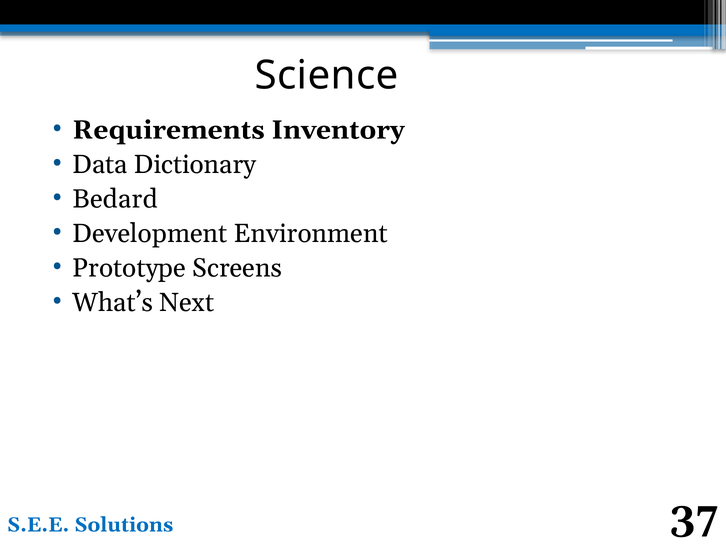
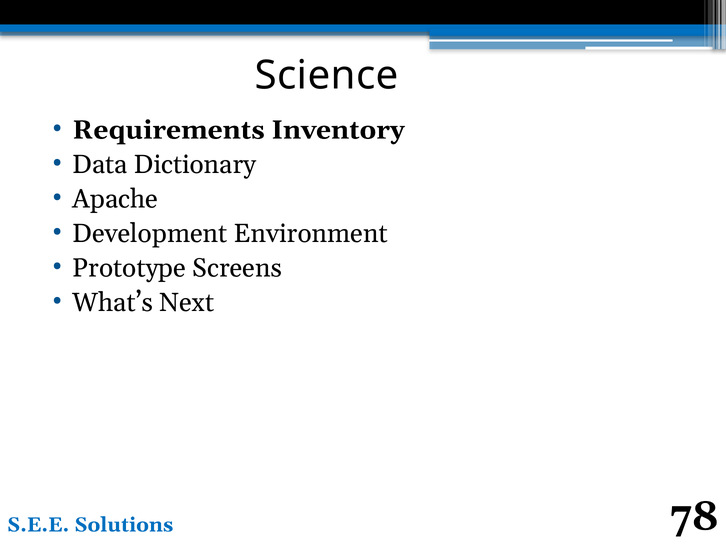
Bedard: Bedard -> Apache
37: 37 -> 78
